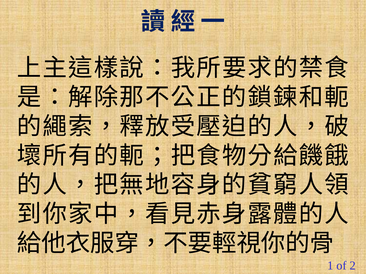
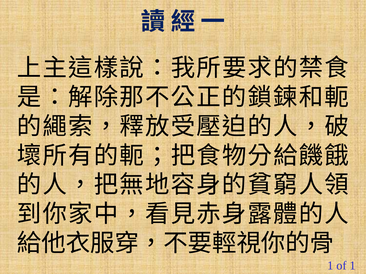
of 2: 2 -> 1
